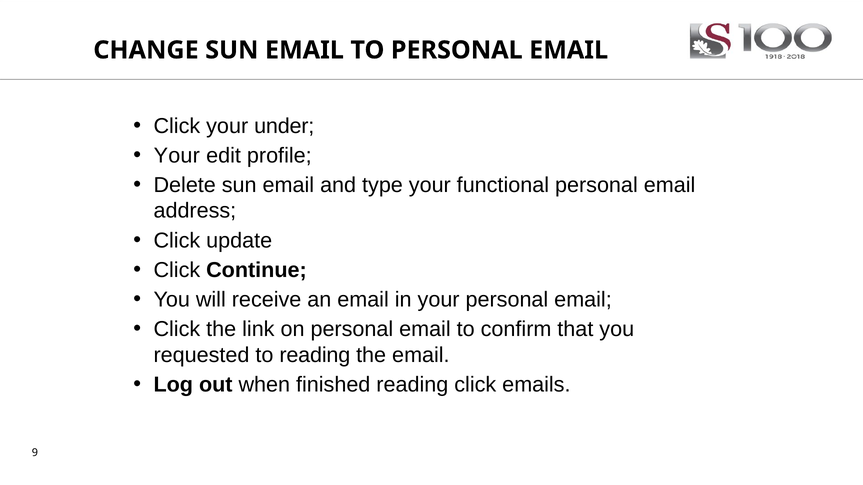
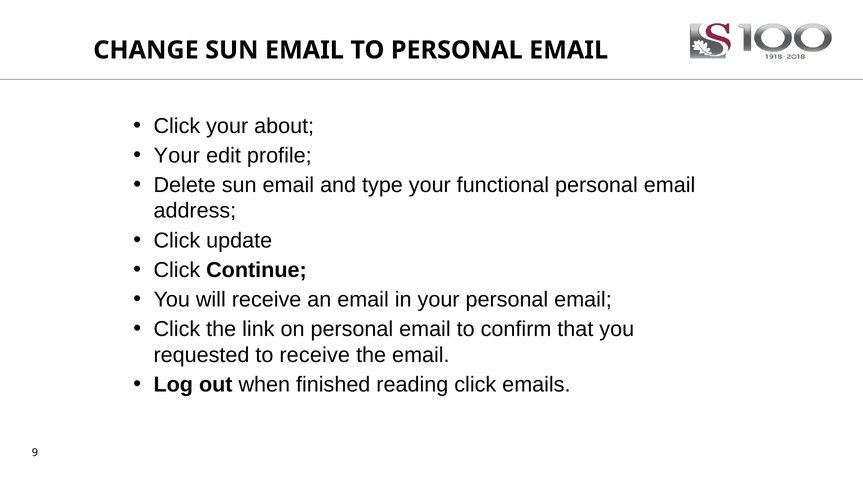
under: under -> about
to reading: reading -> receive
